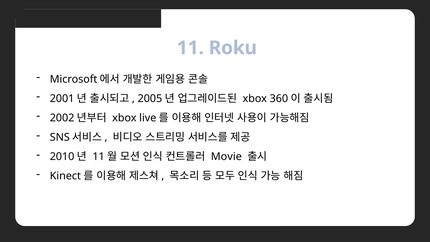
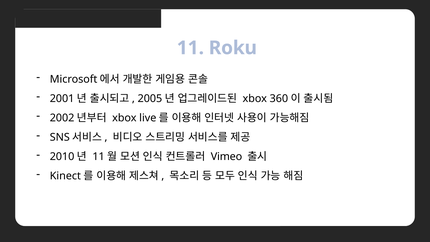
Movie: Movie -> Vimeo
